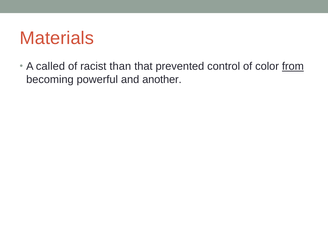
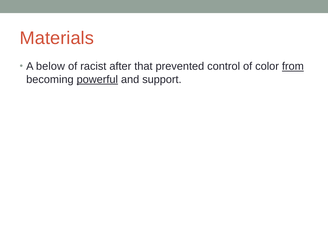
called: called -> below
than: than -> after
powerful underline: none -> present
another: another -> support
